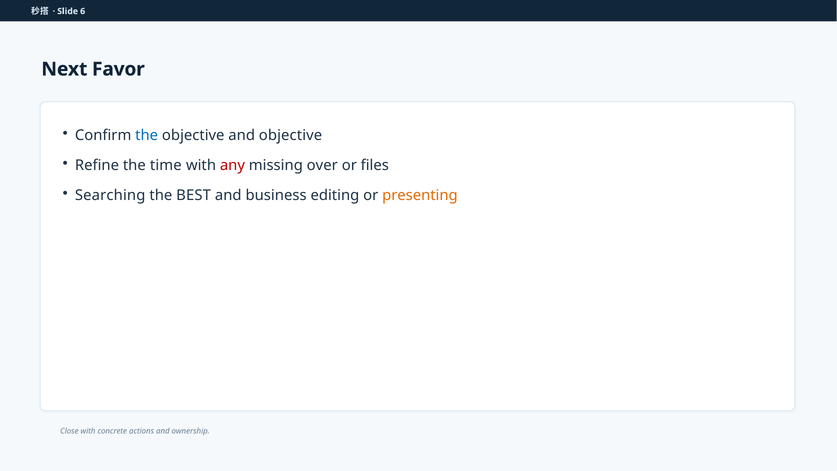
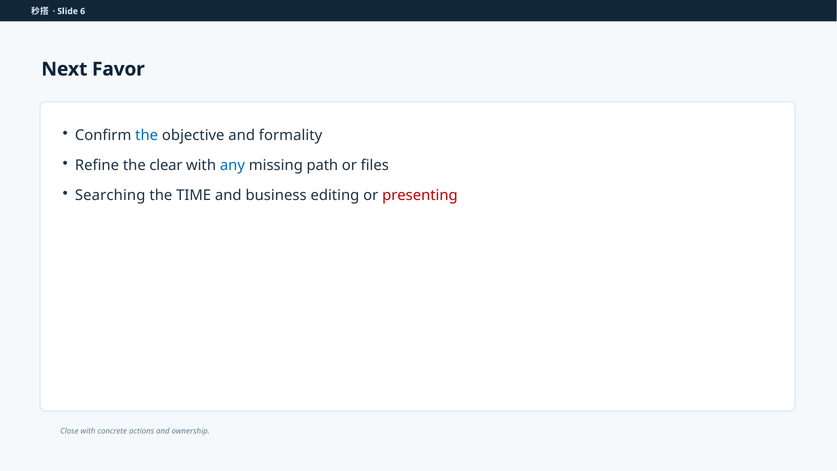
and objective: objective -> formality
time: time -> clear
any colour: red -> blue
over: over -> path
BEST: BEST -> TIME
presenting colour: orange -> red
